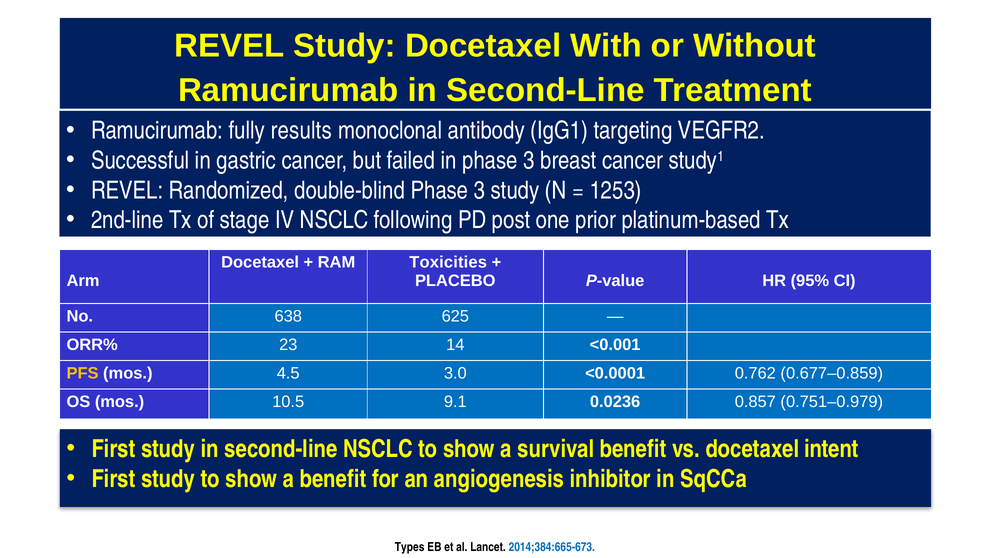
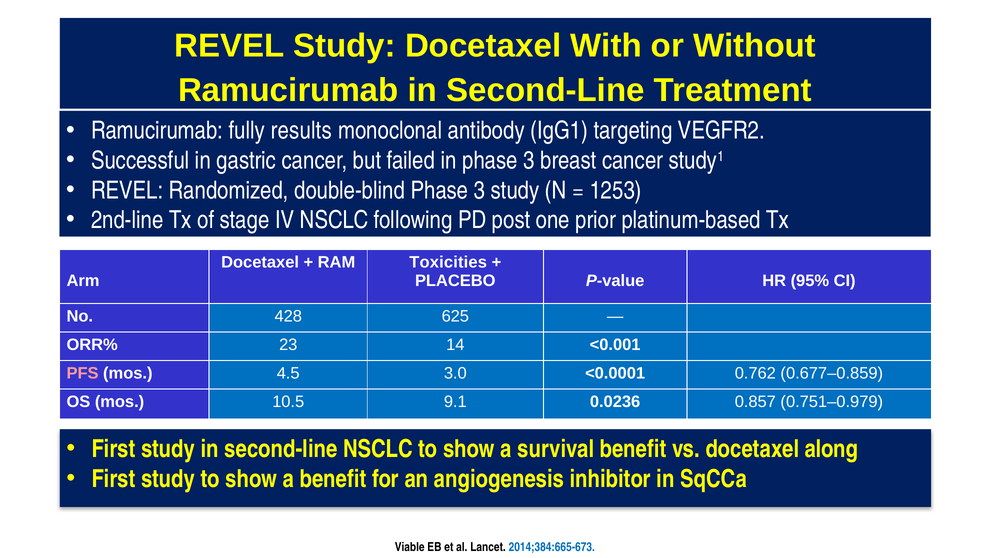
638: 638 -> 428
PFS colour: yellow -> pink
intent: intent -> along
Types: Types -> Viable
